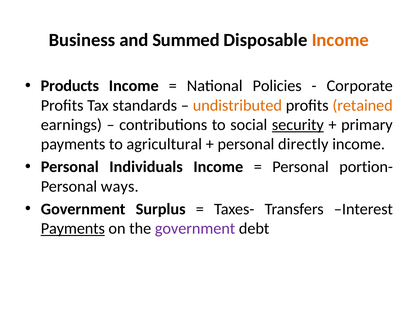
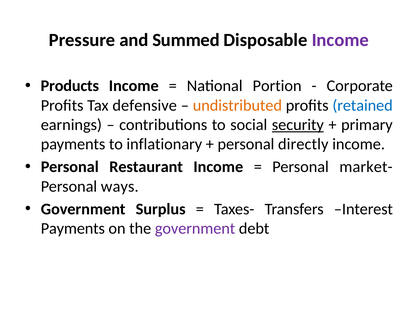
Business: Business -> Pressure
Income at (340, 40) colour: orange -> purple
Policies: Policies -> Portion
standards: standards -> defensive
retained colour: orange -> blue
agricultural: agricultural -> inflationary
Individuals: Individuals -> Restaurant
portion-: portion- -> market-
Payments at (73, 229) underline: present -> none
